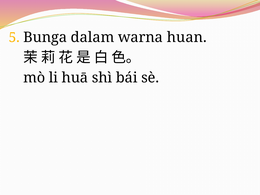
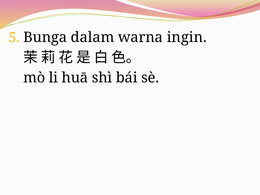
huan: huan -> ingin
